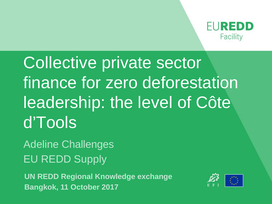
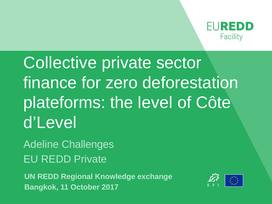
leadership: leadership -> plateforms
d’Tools: d’Tools -> d’Level
REDD Supply: Supply -> Private
